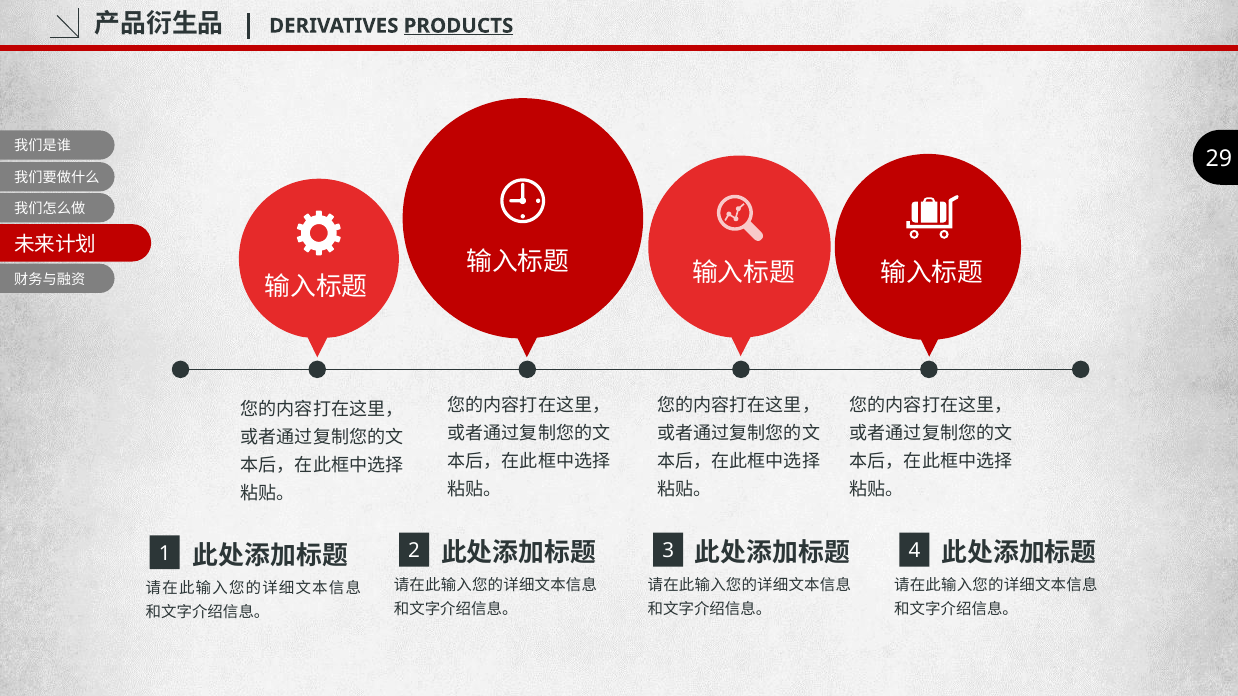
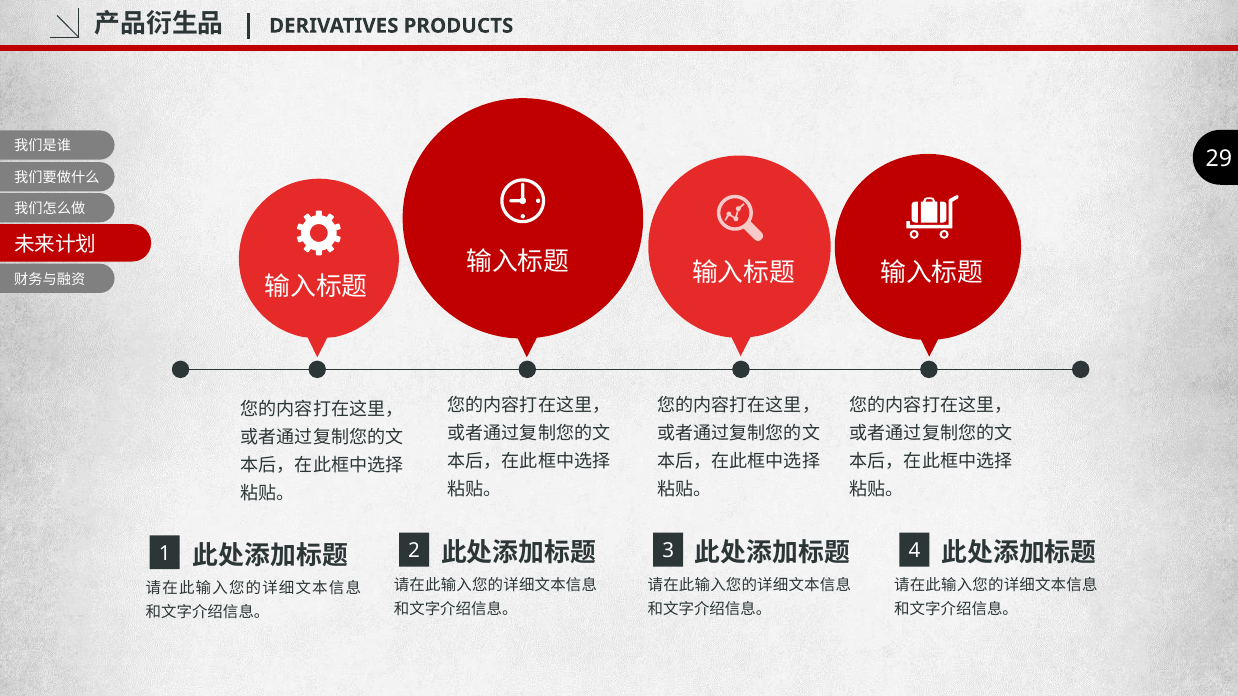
PRODUCTS underline: present -> none
